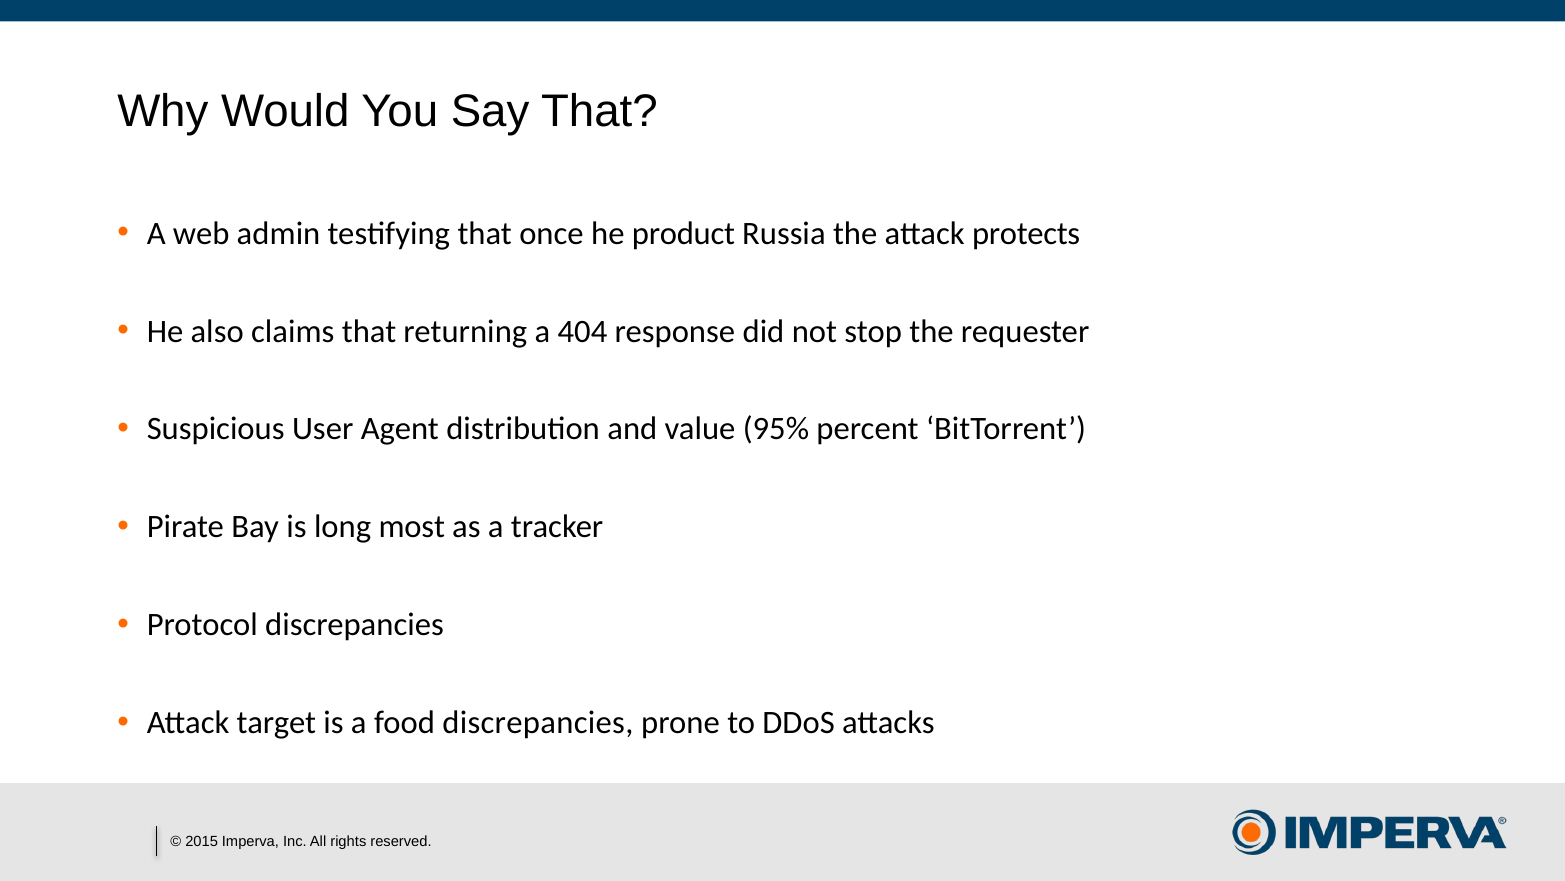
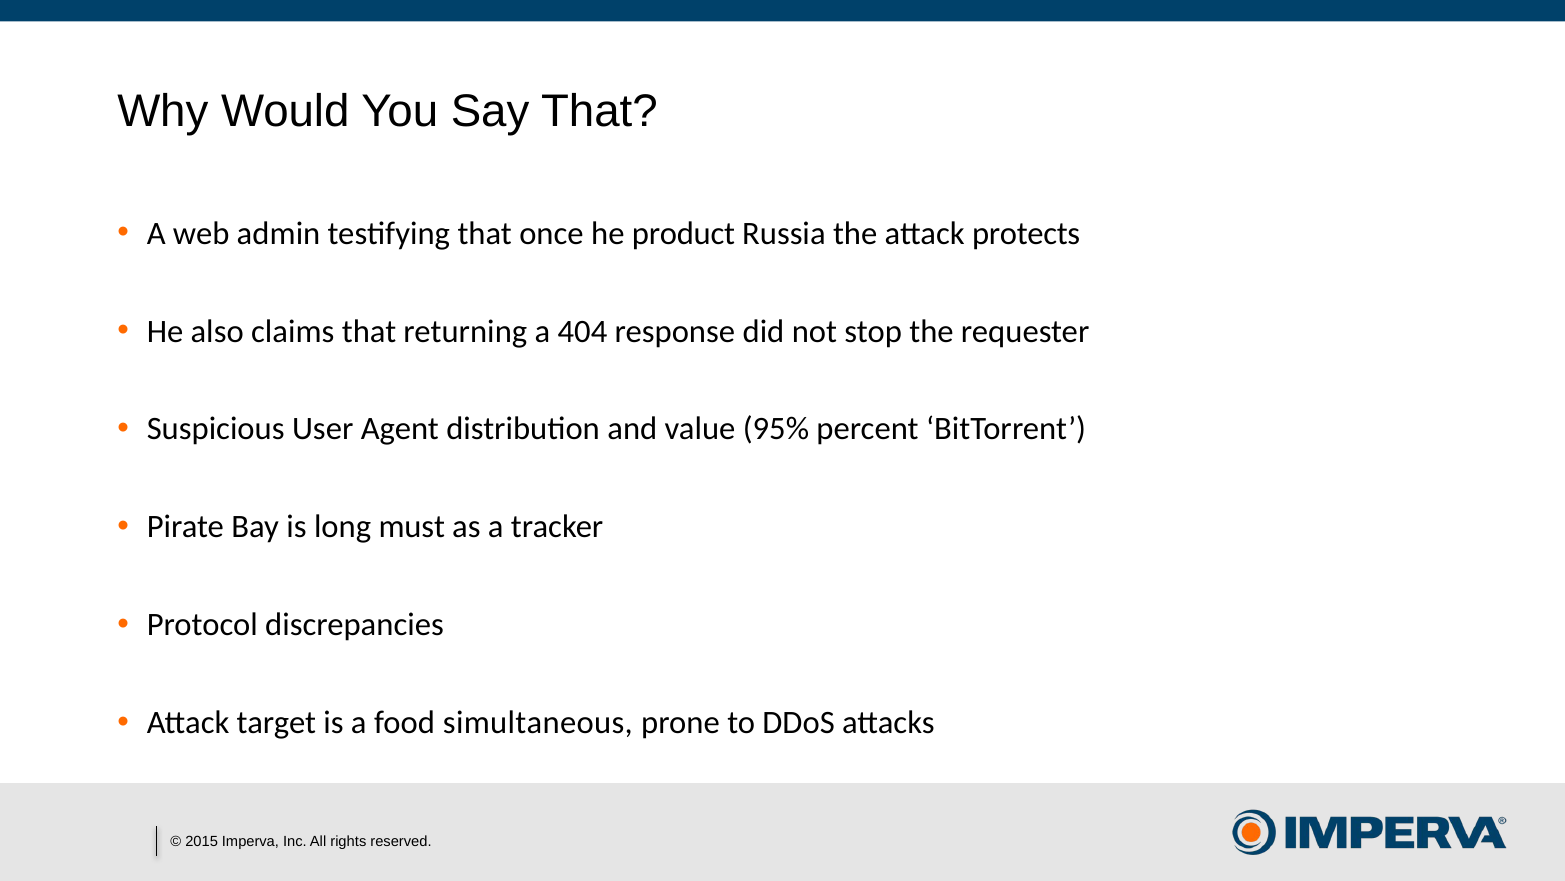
most: most -> must
food discrepancies: discrepancies -> simultaneous
